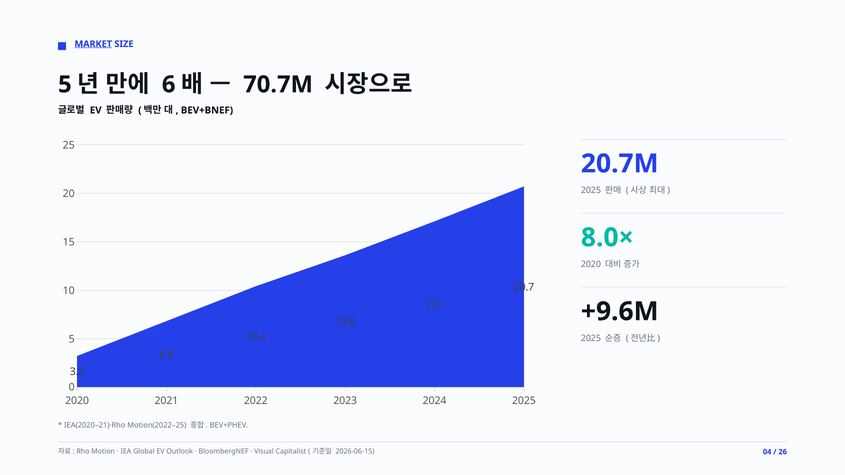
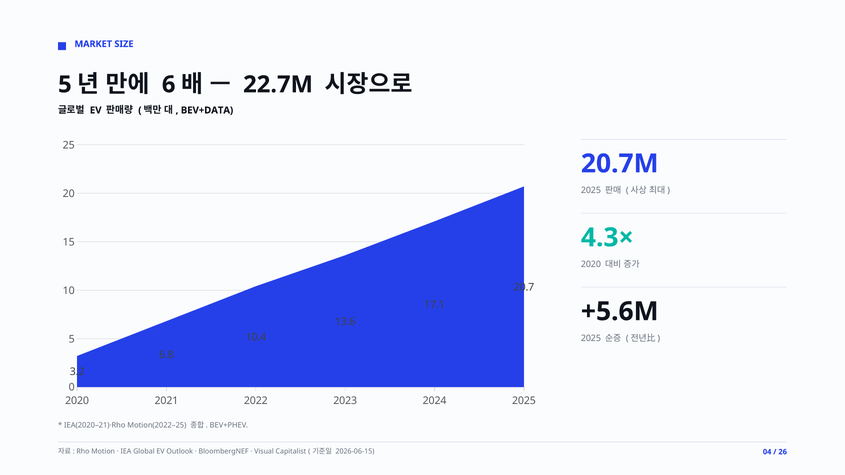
MARKET underline: present -> none
70.7M: 70.7M -> 22.7M
BEV+BNEF: BEV+BNEF -> BEV+DATA
8.0×: 8.0× -> 4.3×
+9.6M: +9.6M -> +5.6M
